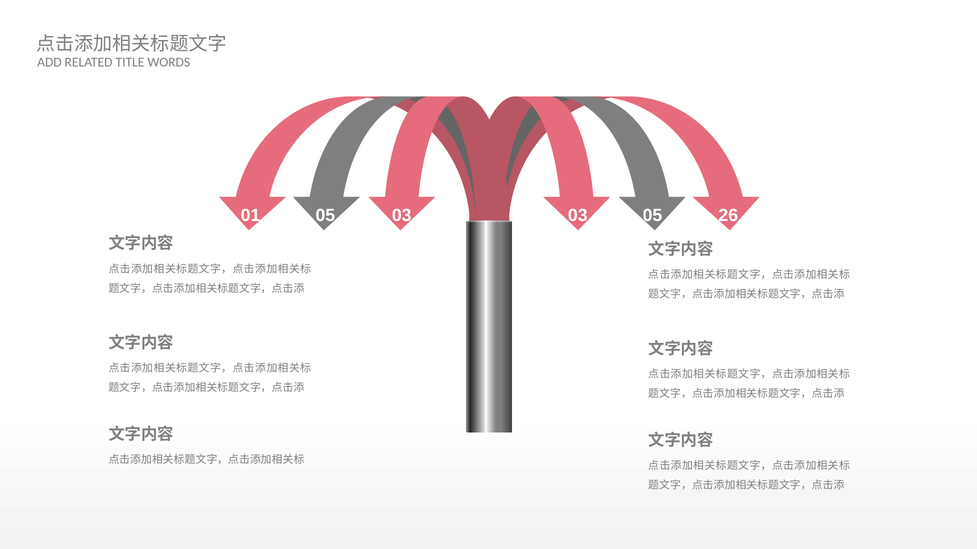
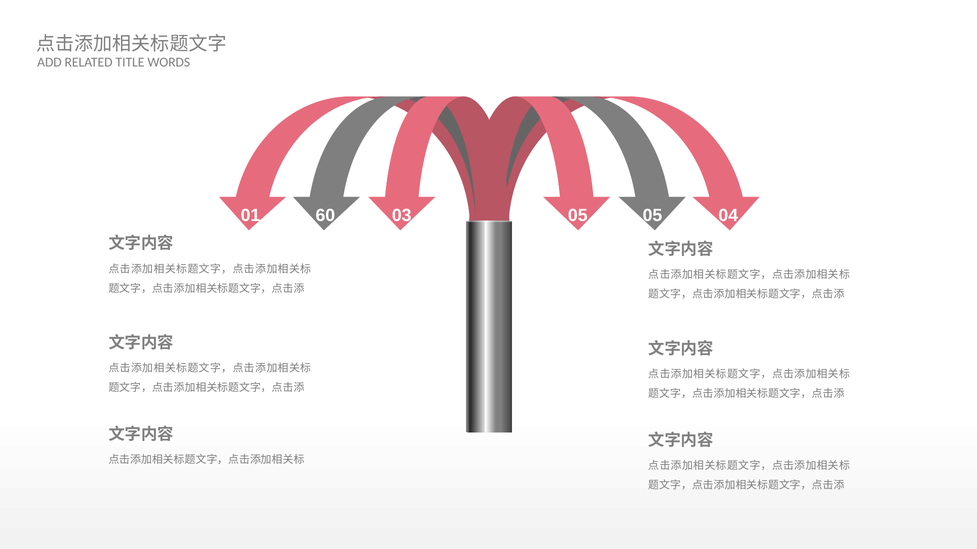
01 05: 05 -> 60
03 03: 03 -> 05
26: 26 -> 04
